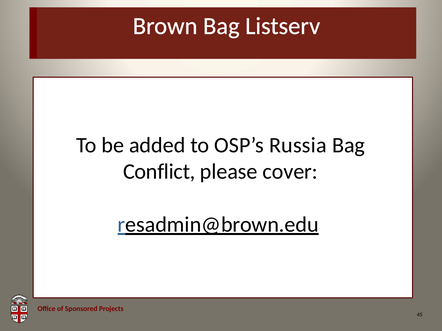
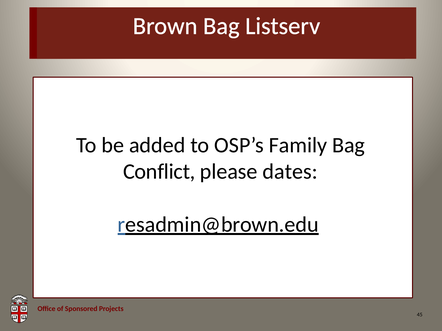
Russia: Russia -> Family
cover: cover -> dates
